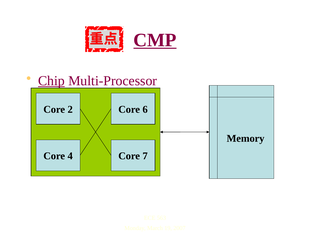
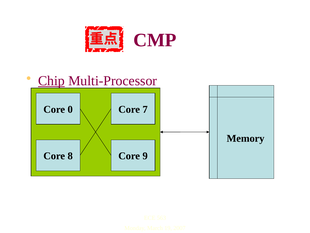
CMP underline: present -> none
2: 2 -> 0
6: 6 -> 7
4: 4 -> 8
7: 7 -> 9
